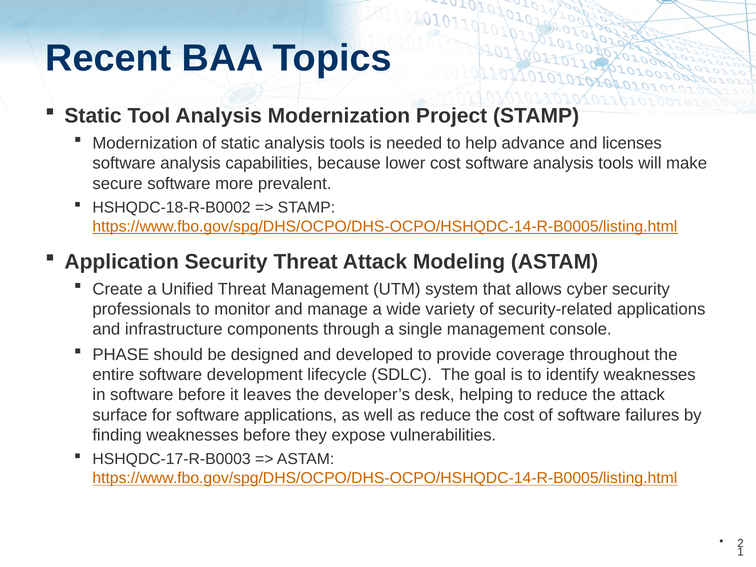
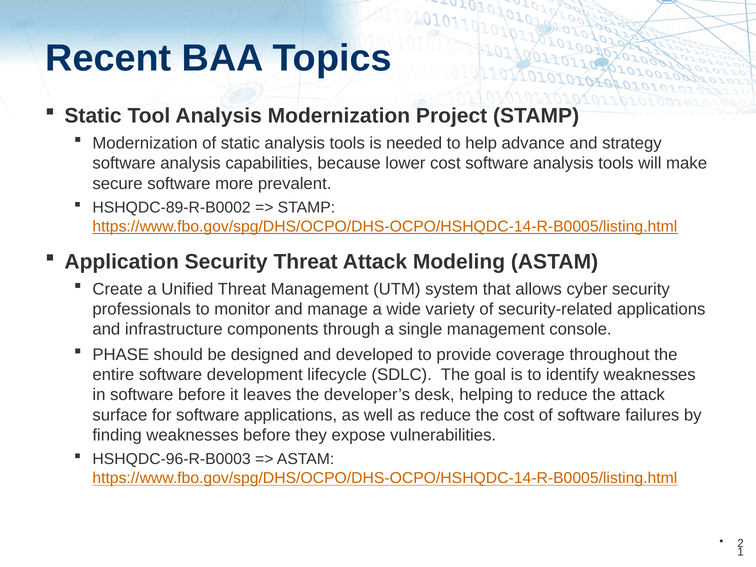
licenses: licenses -> strategy
HSHQDC-18-R-B0002: HSHQDC-18-R-B0002 -> HSHQDC-89-R-B0002
HSHQDC-17-R-B0003: HSHQDC-17-R-B0003 -> HSHQDC-96-R-B0003
